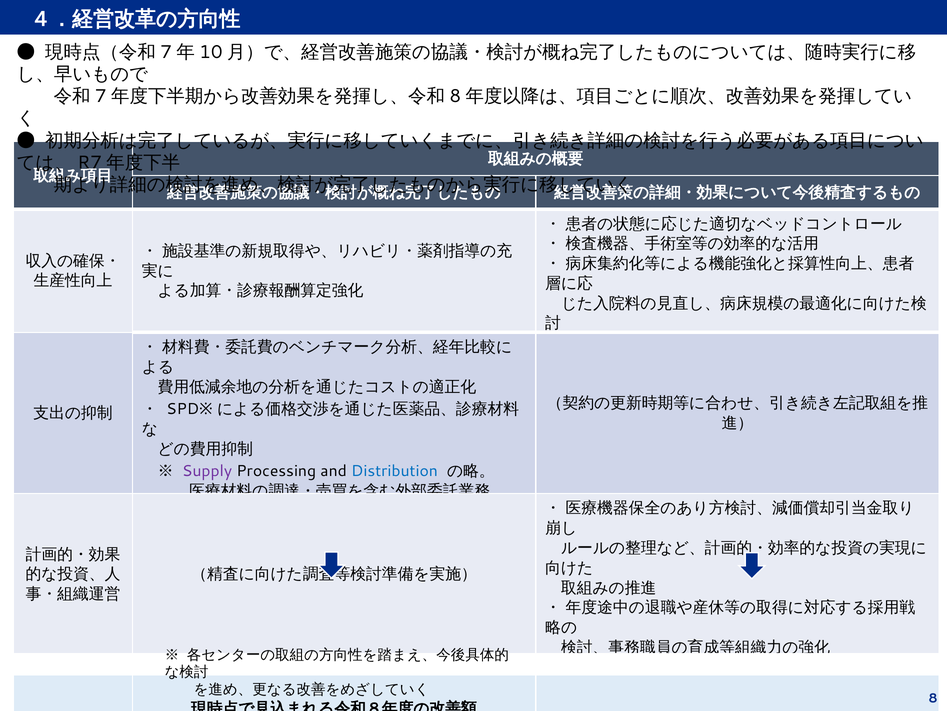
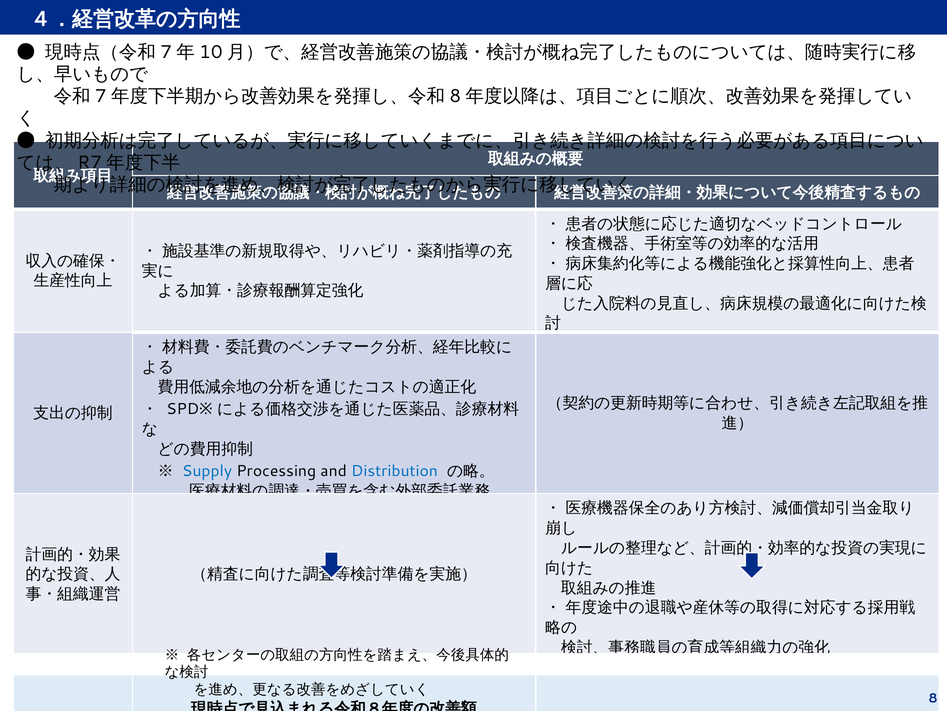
Supply colour: purple -> blue
